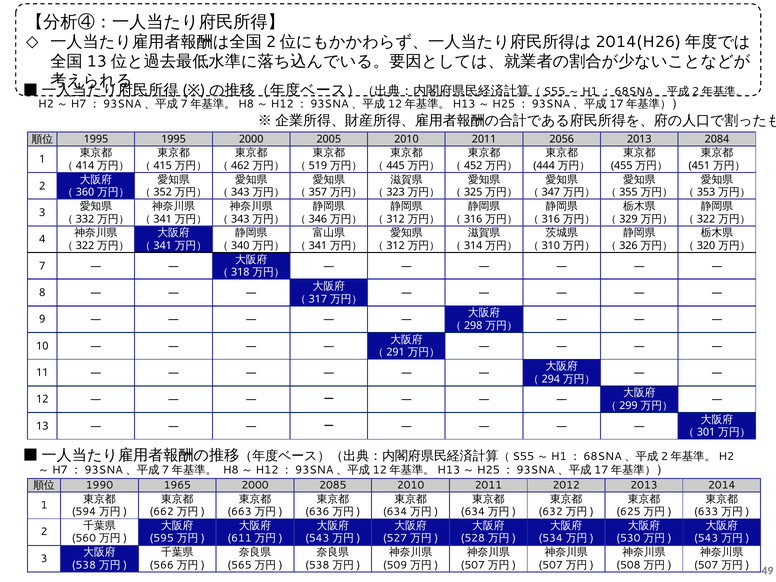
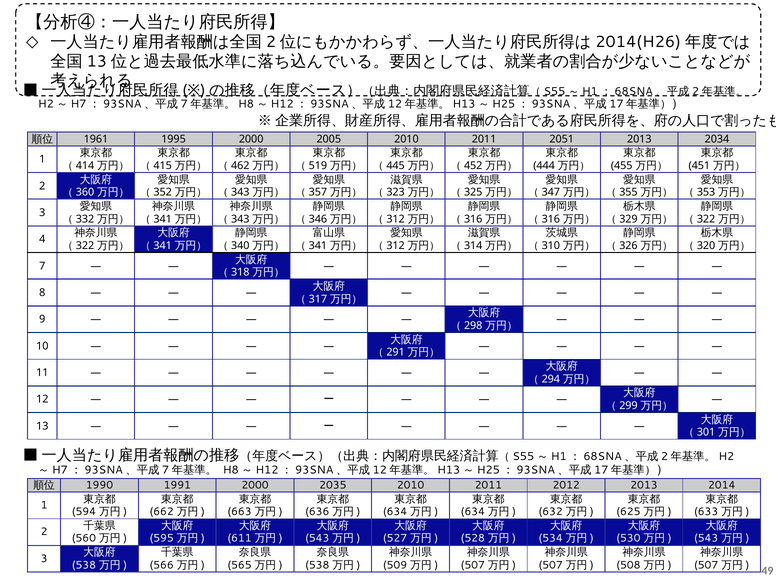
1995 at (96, 139): 1995 -> 1961
2056: 2056 -> 2051
2084: 2084 -> 2034
1965: 1965 -> 1991
2085: 2085 -> 2035
